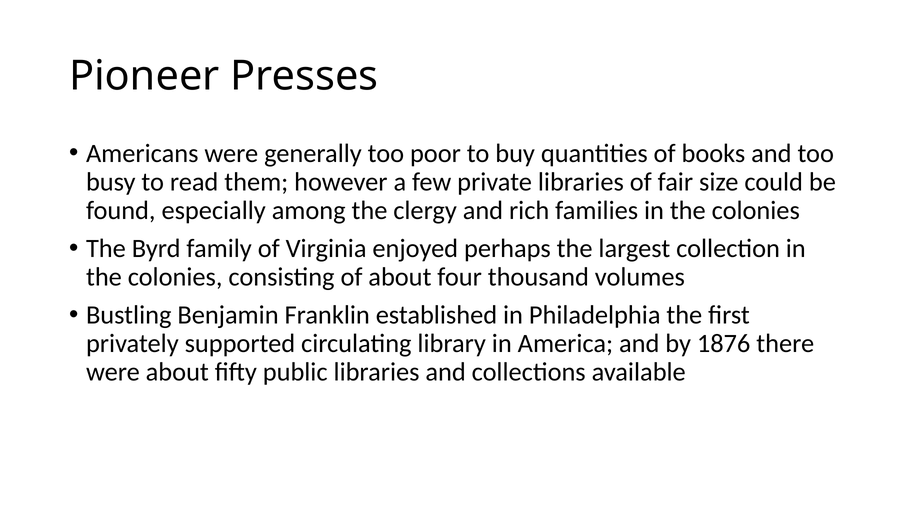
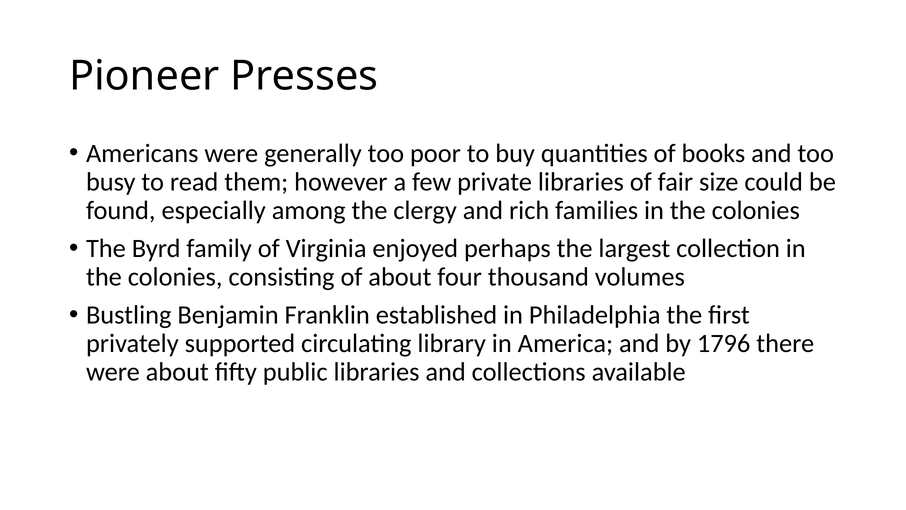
1876: 1876 -> 1796
